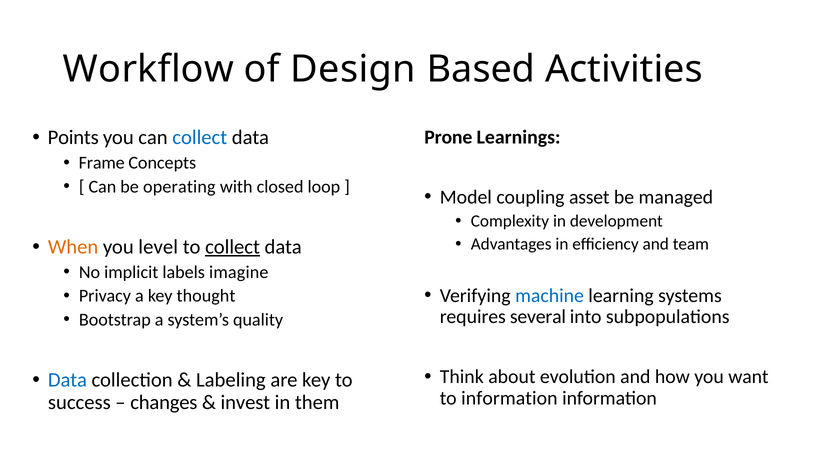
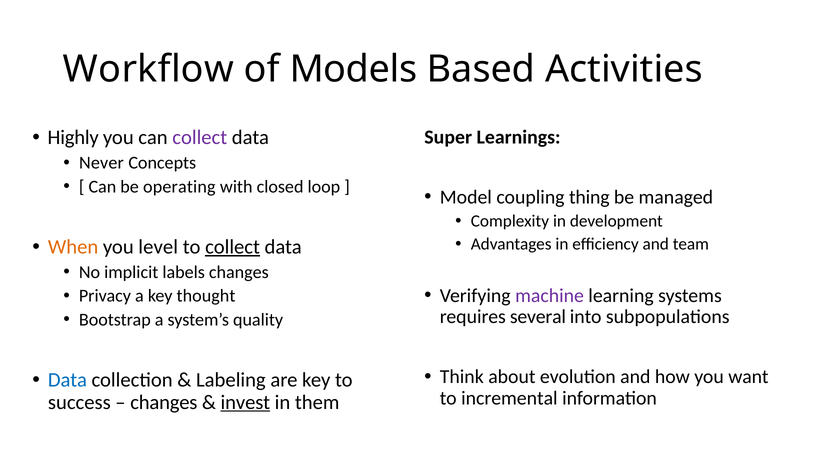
Design: Design -> Models
Points: Points -> Highly
collect at (200, 138) colour: blue -> purple
Prone: Prone -> Super
Frame: Frame -> Never
asset: asset -> thing
labels imagine: imagine -> changes
machine colour: blue -> purple
to information: information -> incremental
invest underline: none -> present
